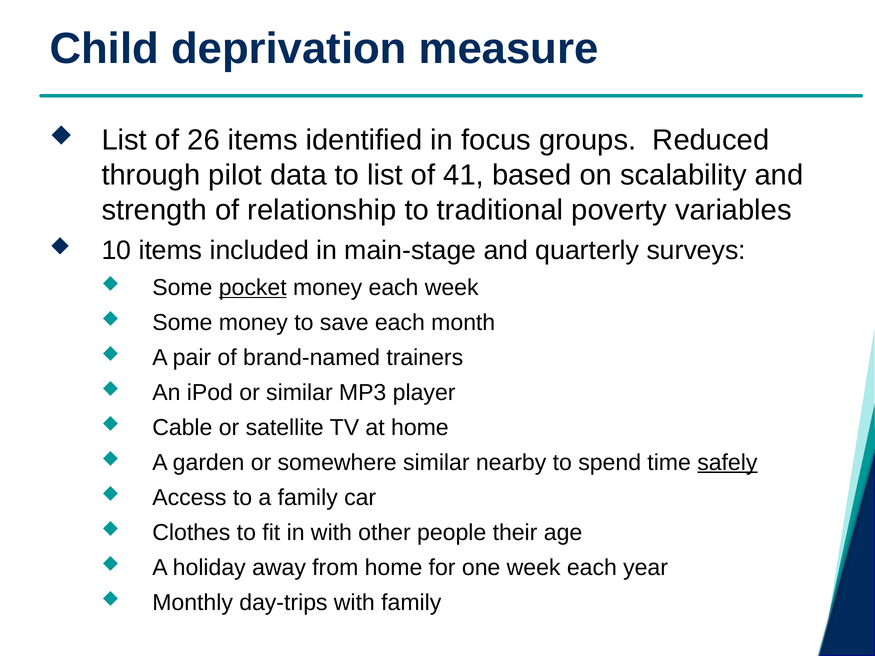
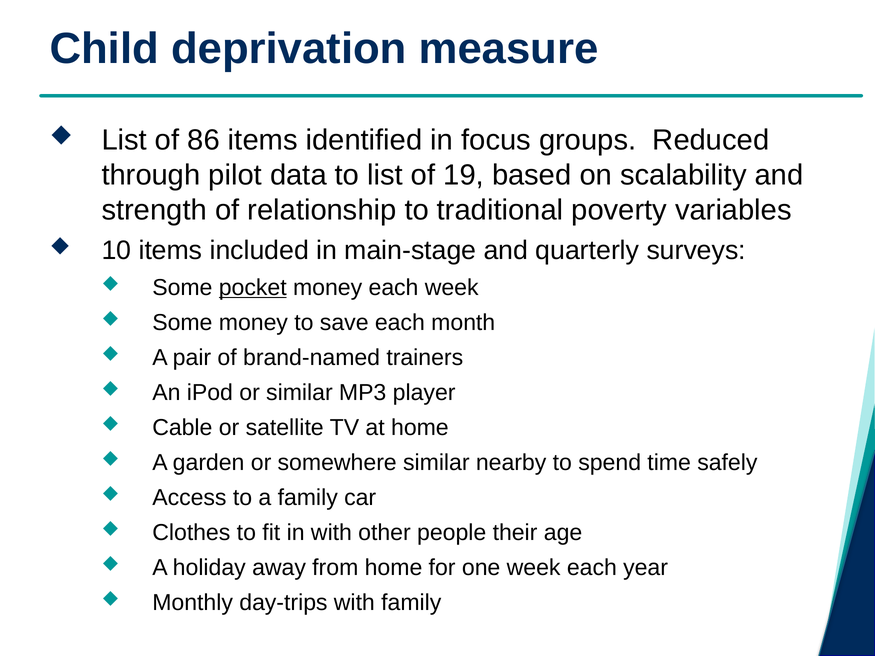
26: 26 -> 86
41: 41 -> 19
safely underline: present -> none
